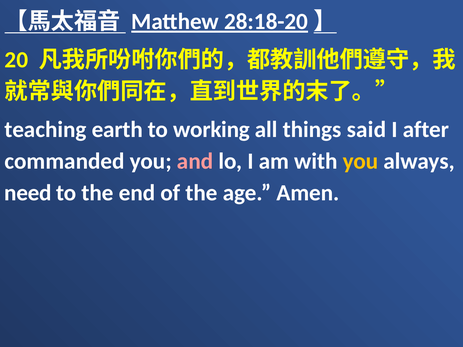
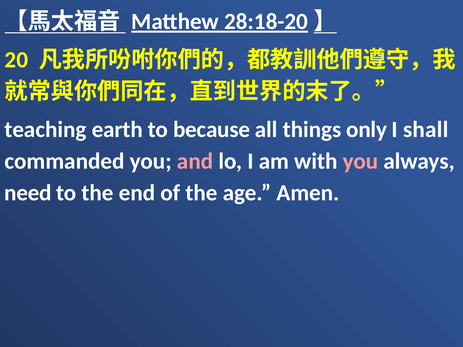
working: working -> because
said: said -> only
after: after -> shall
you at (361, 161) colour: yellow -> pink
